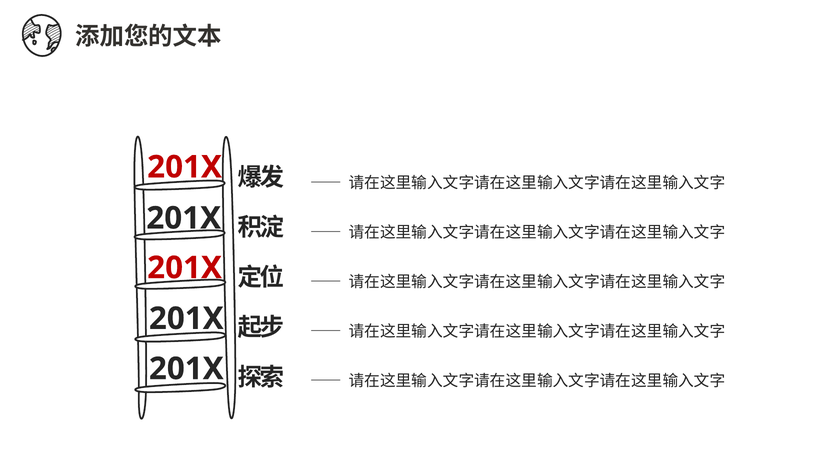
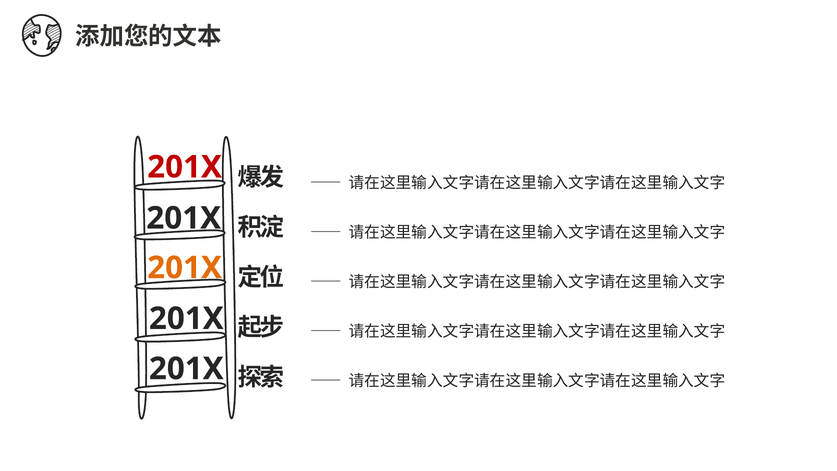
201X at (185, 268) colour: red -> orange
